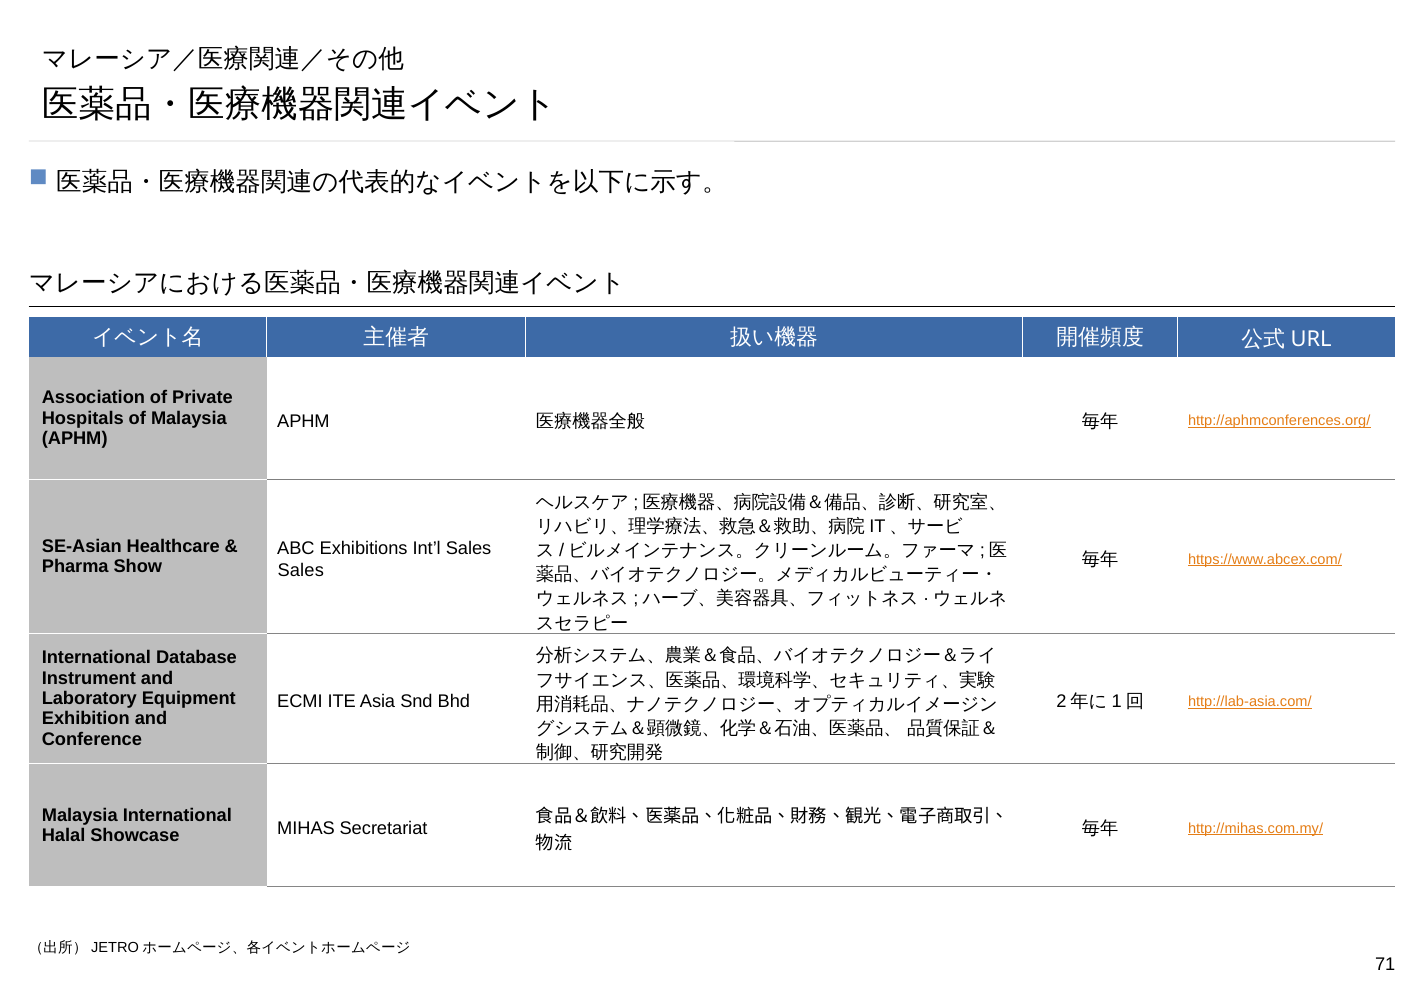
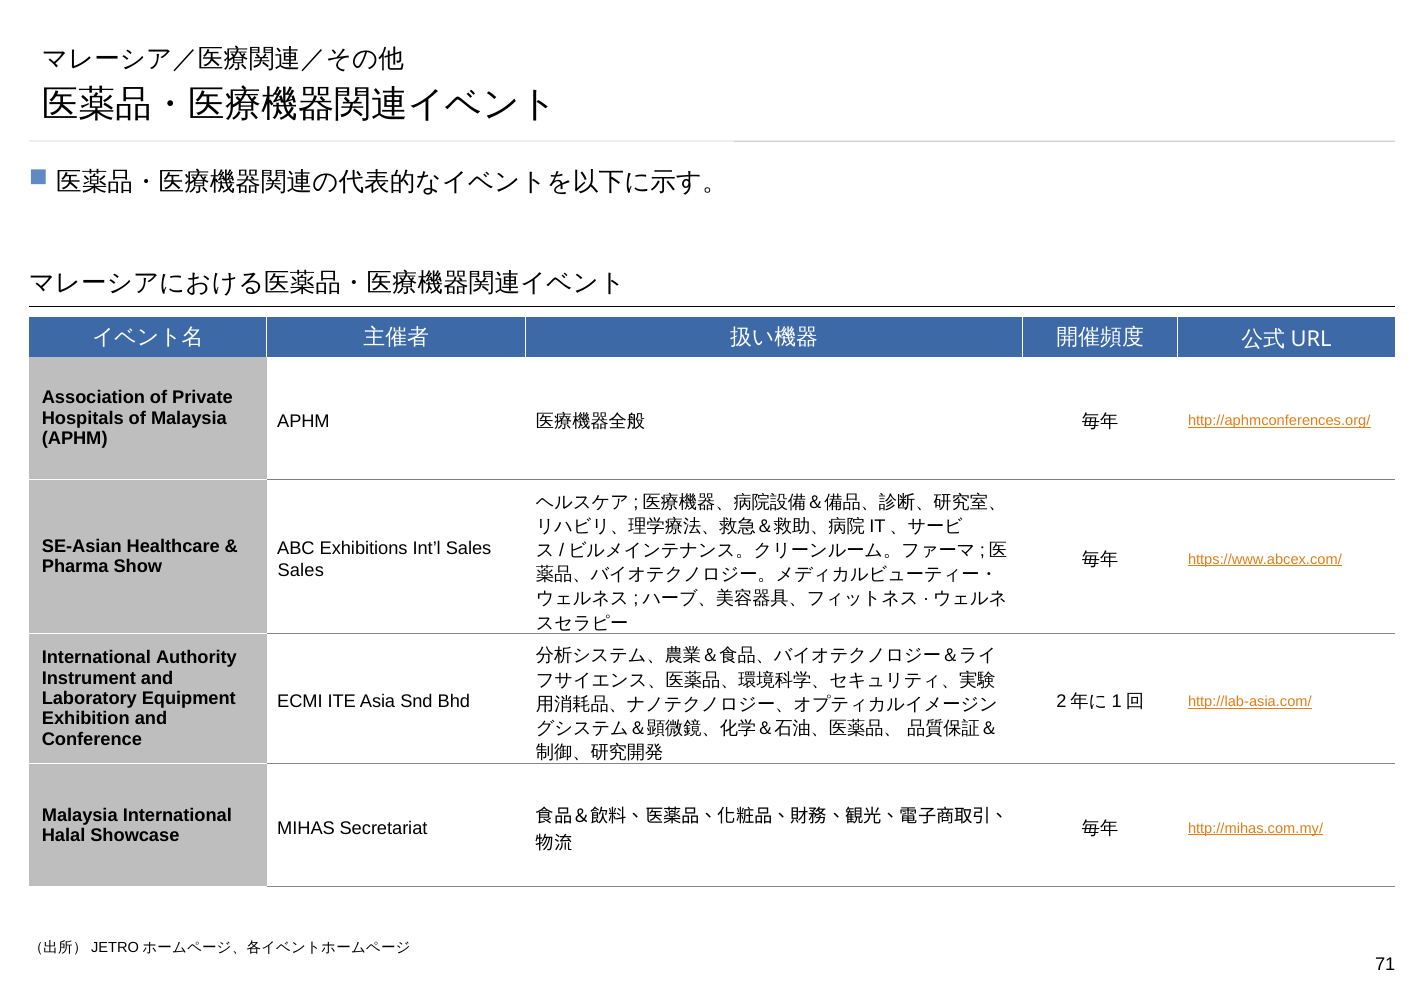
Database: Database -> Authority
